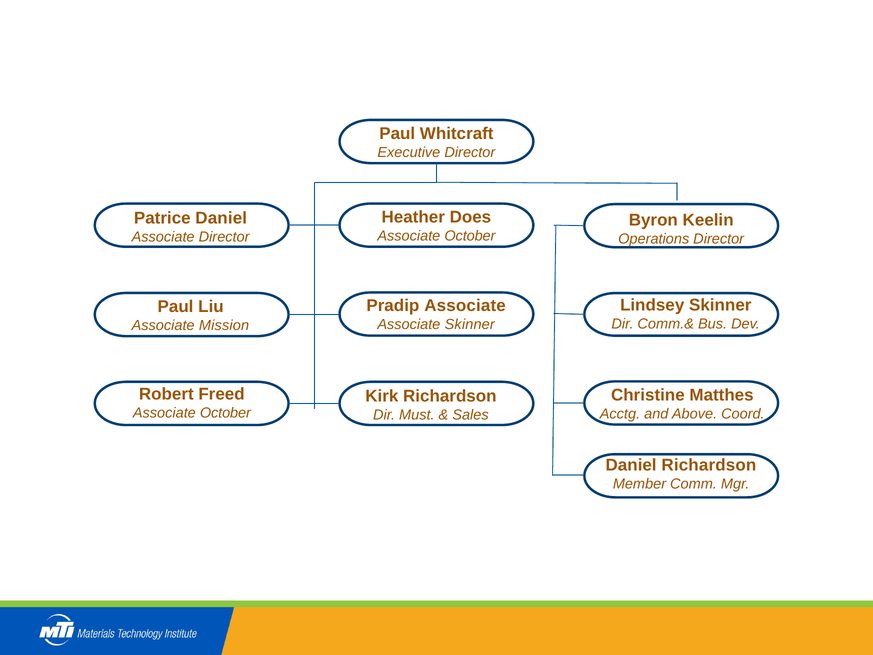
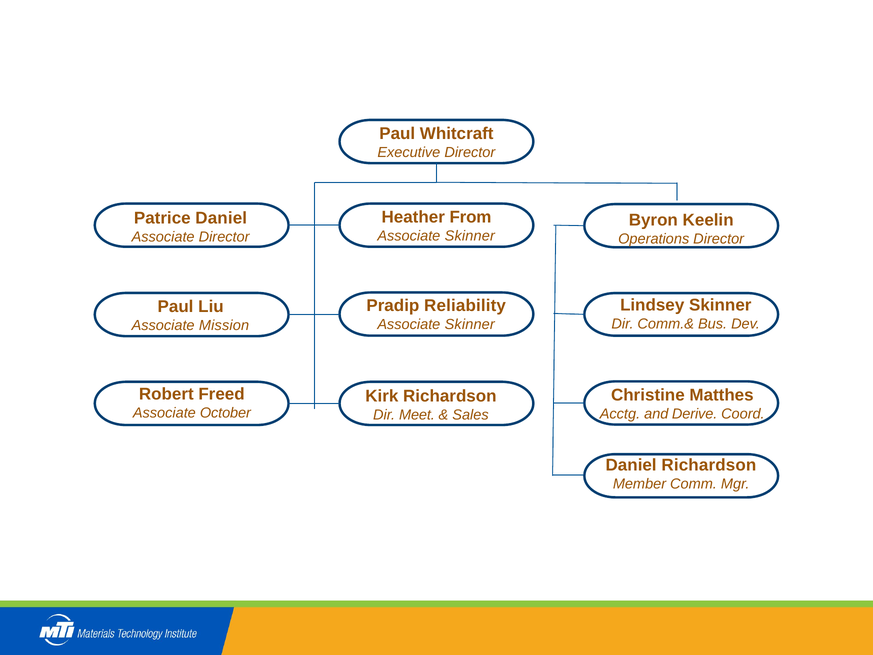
Does: Does -> From
October at (470, 236): October -> Skinner
Pradip Associate: Associate -> Reliability
Above: Above -> Derive
Must: Must -> Meet
